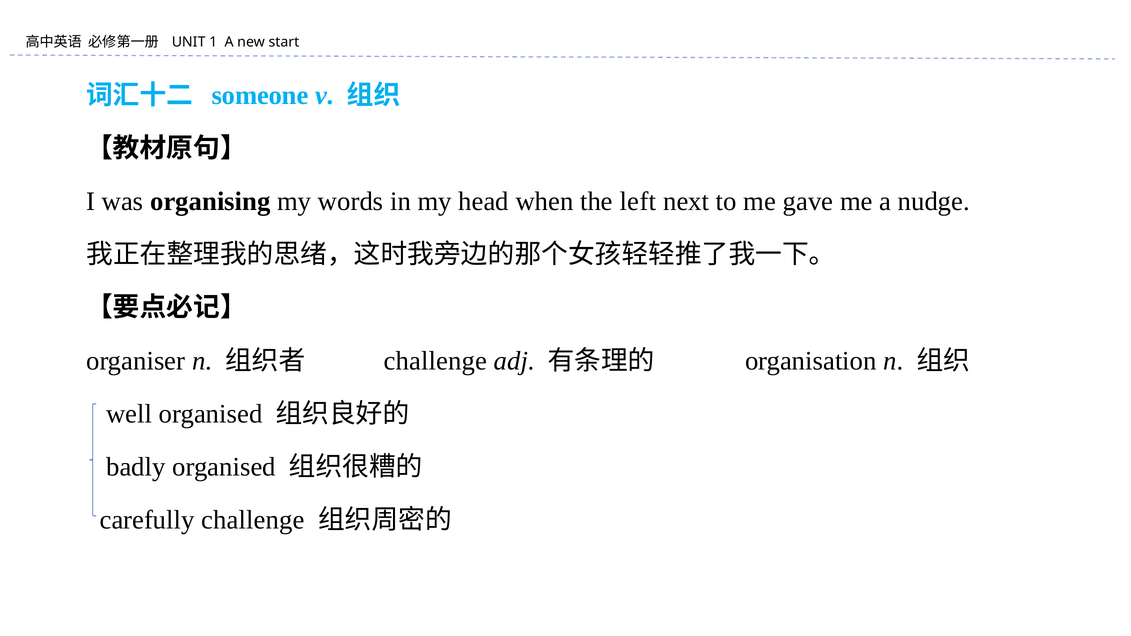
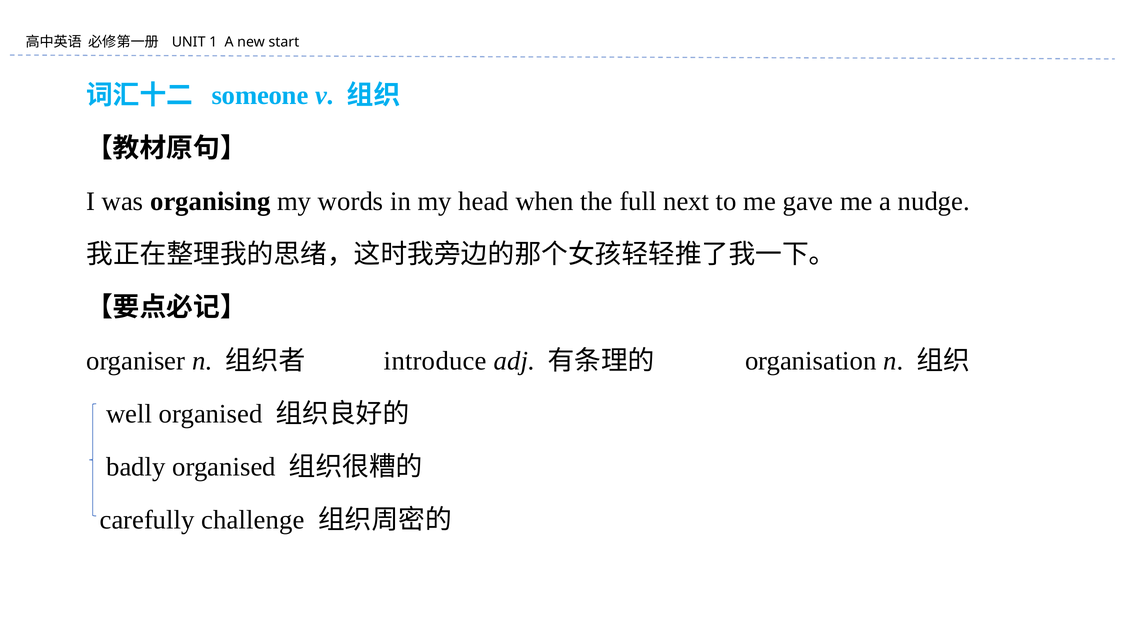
left: left -> full
challenge at (435, 361): challenge -> introduce
